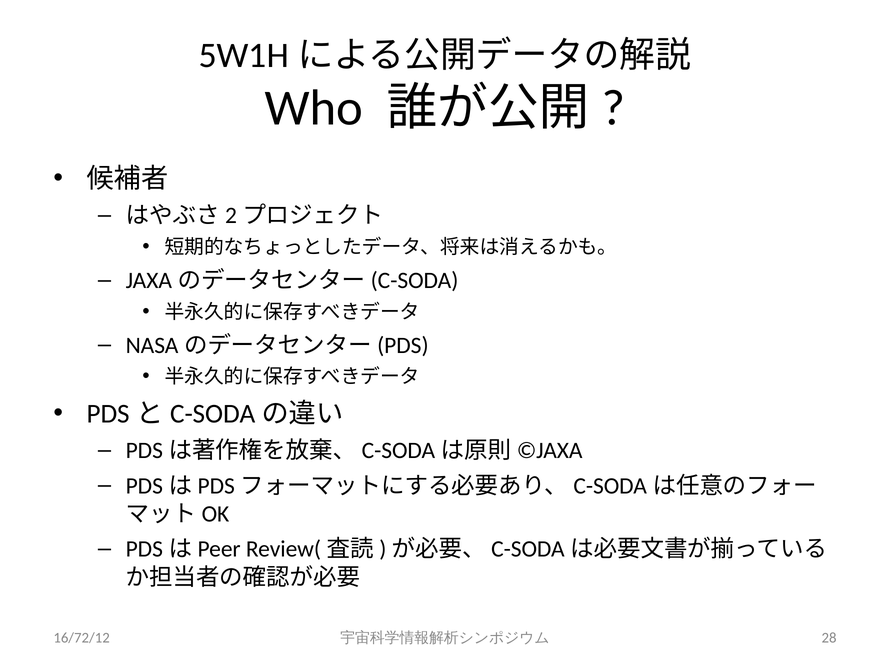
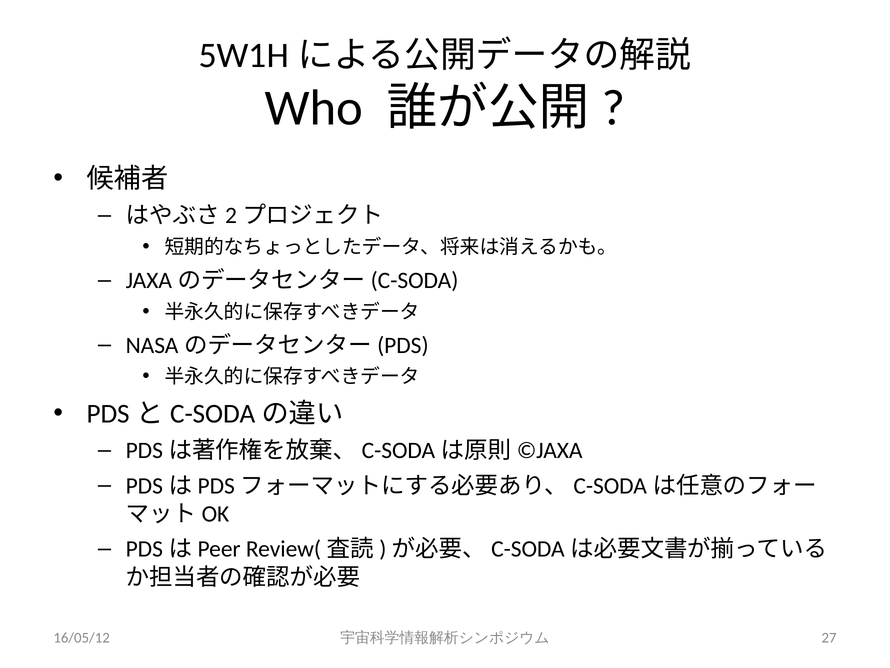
16/72/12: 16/72/12 -> 16/05/12
28: 28 -> 27
